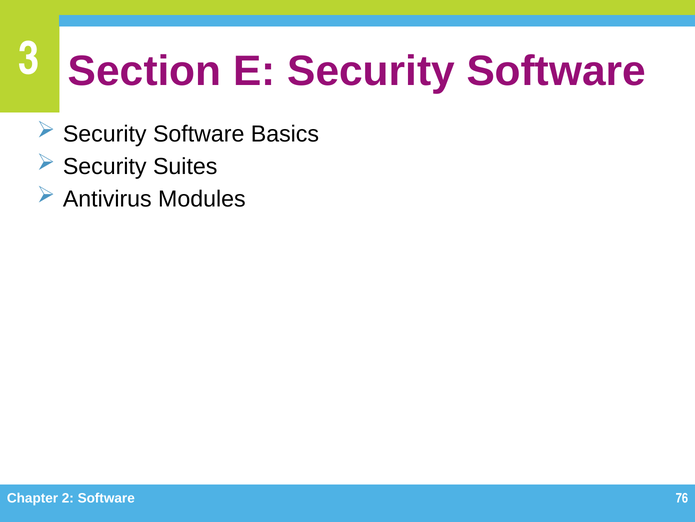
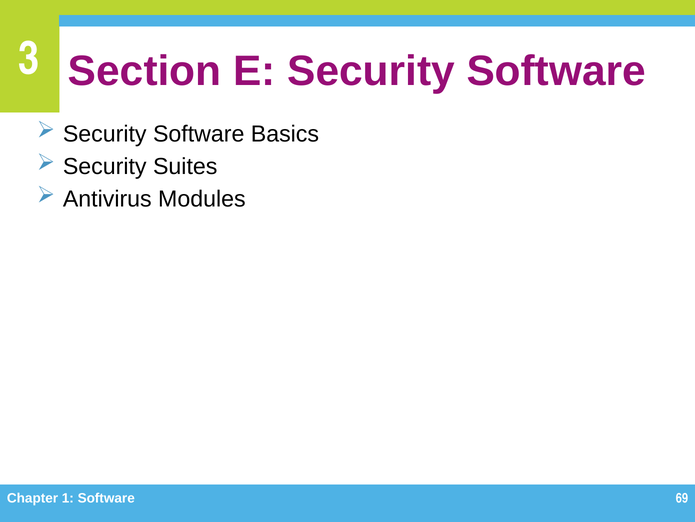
2: 2 -> 1
76: 76 -> 69
